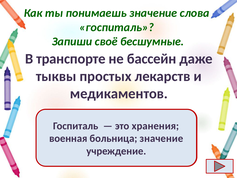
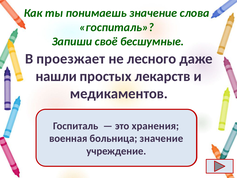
транспорте: транспорте -> проезжает
бассейн: бассейн -> лесного
тыквы: тыквы -> нашли
